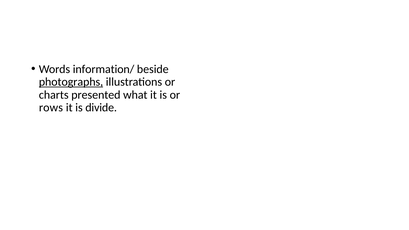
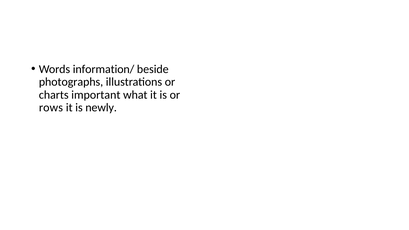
photographs underline: present -> none
presented: presented -> important
divide: divide -> newly
